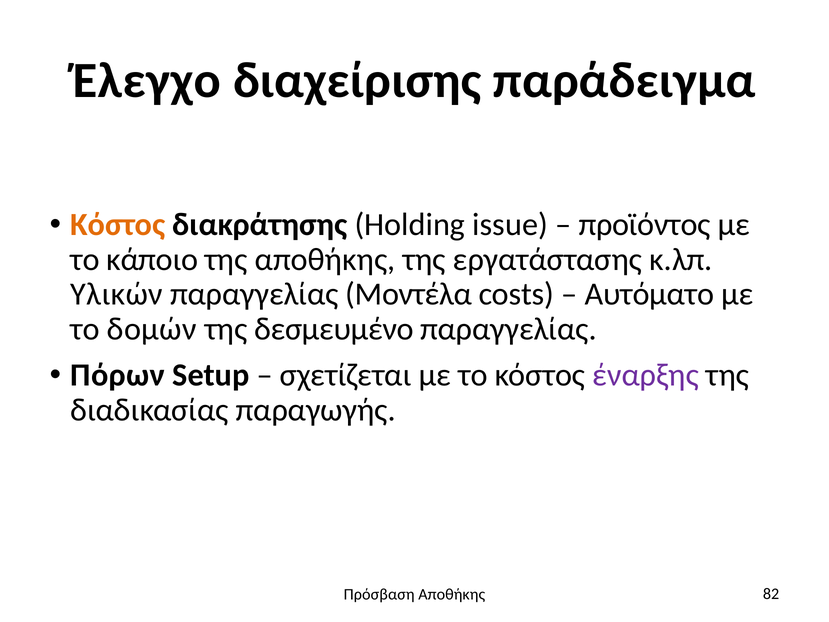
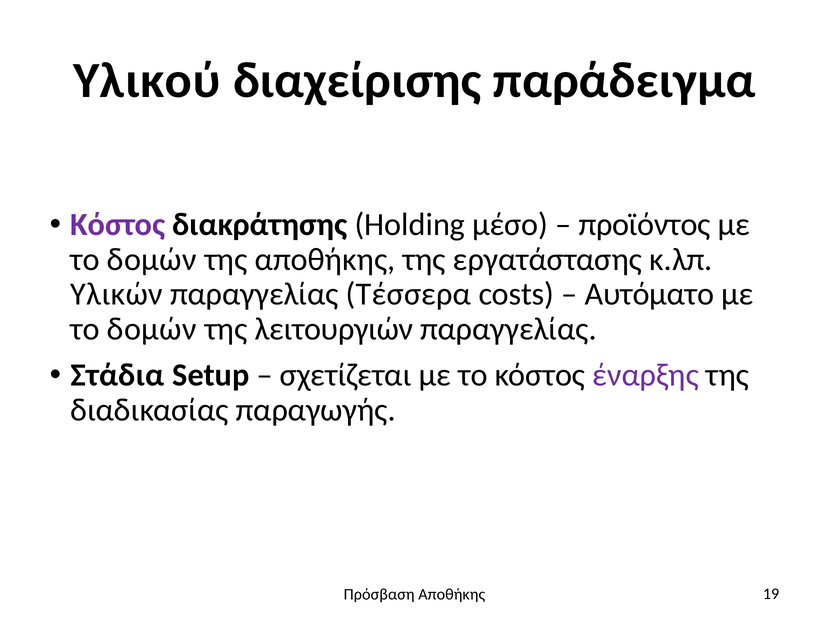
Έλεγχο: Έλεγχο -> Υλικού
Κόστος at (118, 225) colour: orange -> purple
issue: issue -> μέσο
κάποιο at (152, 259): κάποιο -> δομών
Μοντέλα: Μοντέλα -> Τέσσερα
δεσμευμένο: δεσμευμένο -> λειτουργιών
Πόρων: Πόρων -> Στάδια
82: 82 -> 19
